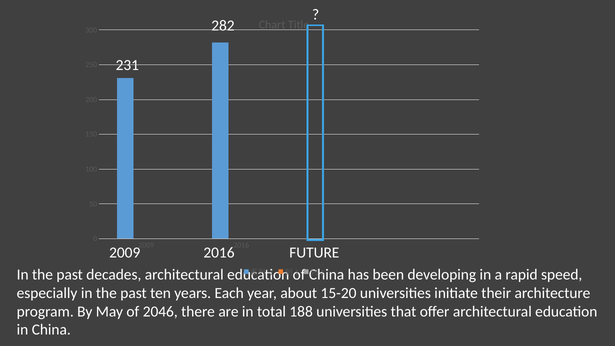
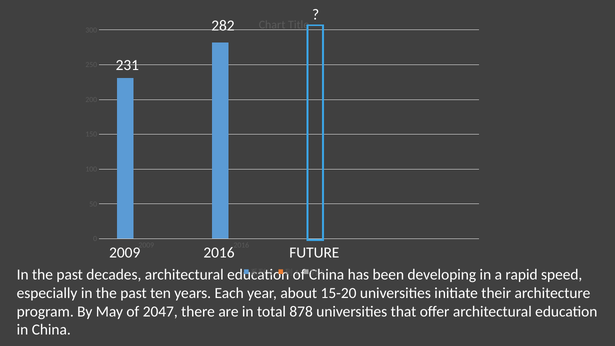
2046: 2046 -> 2047
188: 188 -> 878
